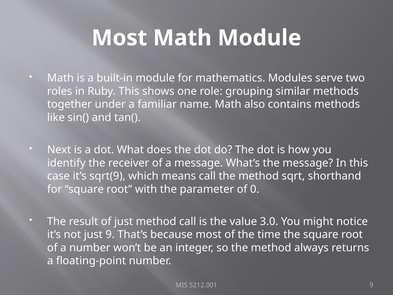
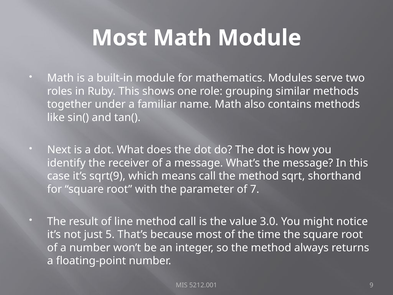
0: 0 -> 7
of just: just -> line
just 9: 9 -> 5
